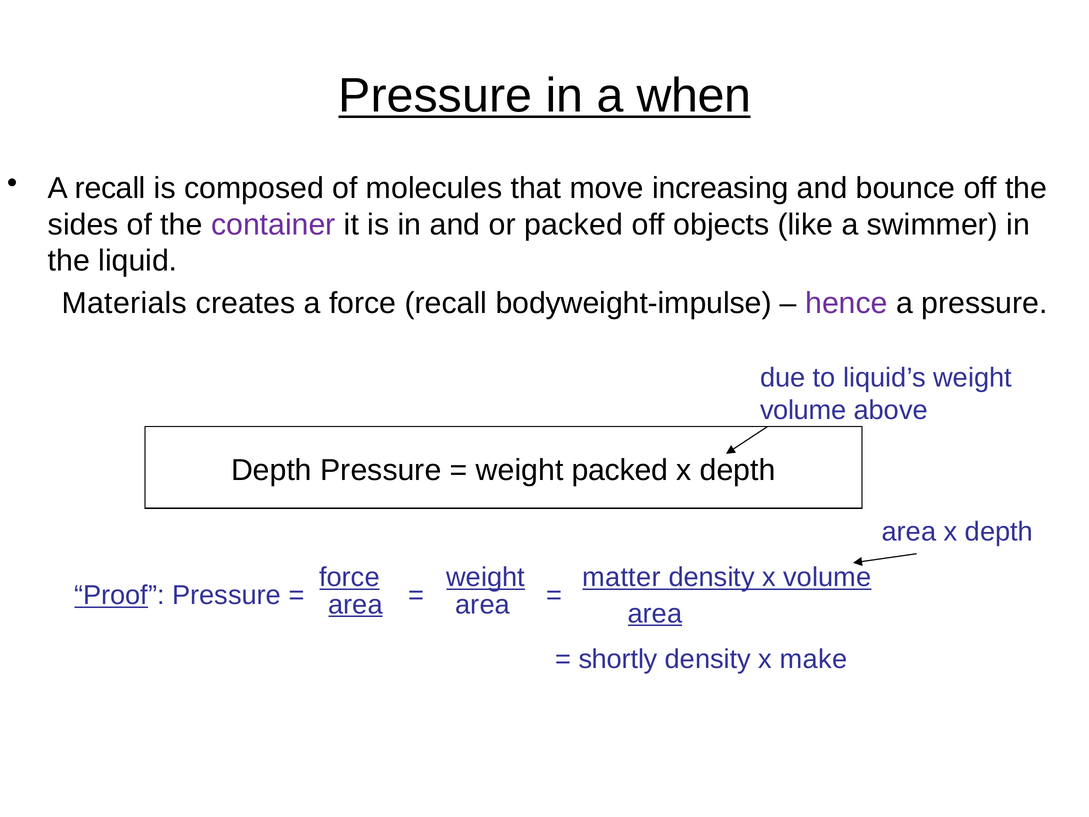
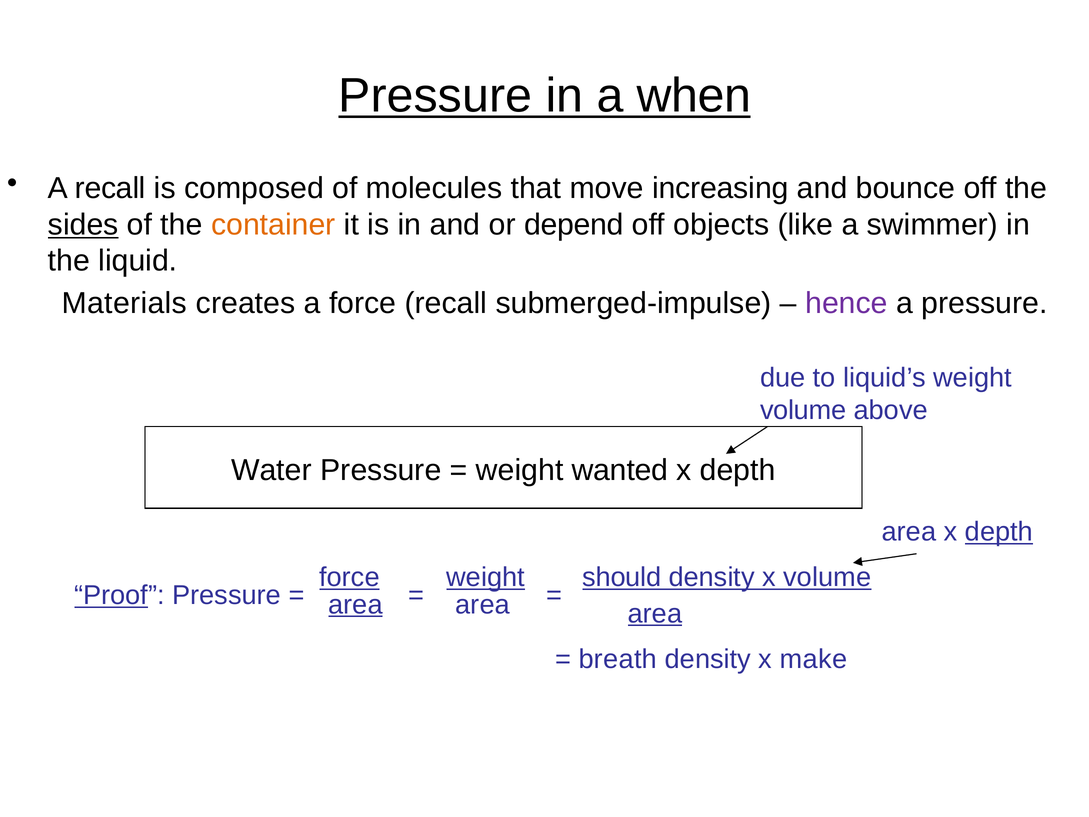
sides underline: none -> present
container colour: purple -> orange
or packed: packed -> depend
bodyweight-impulse: bodyweight-impulse -> submerged-impulse
Depth at (271, 470): Depth -> Water
weight packed: packed -> wanted
depth at (999, 532) underline: none -> present
matter: matter -> should
shortly: shortly -> breath
